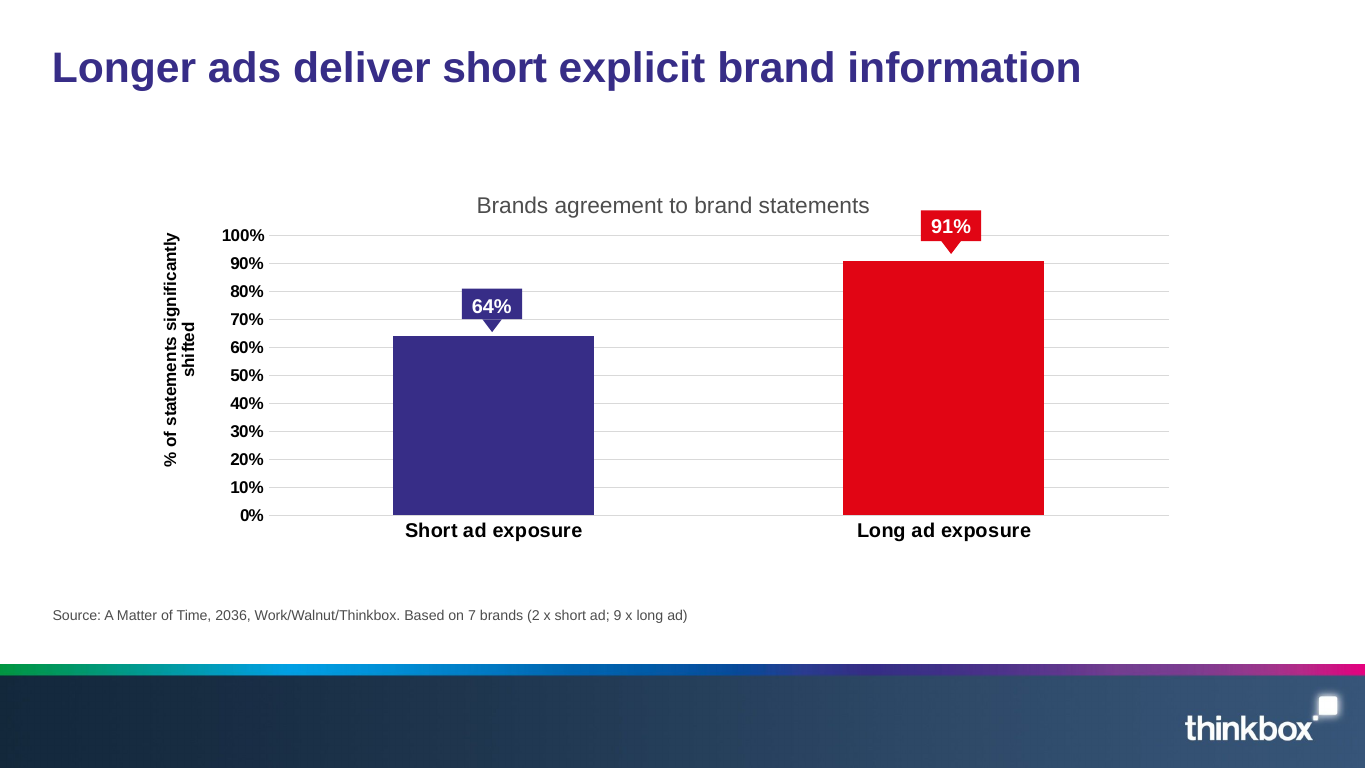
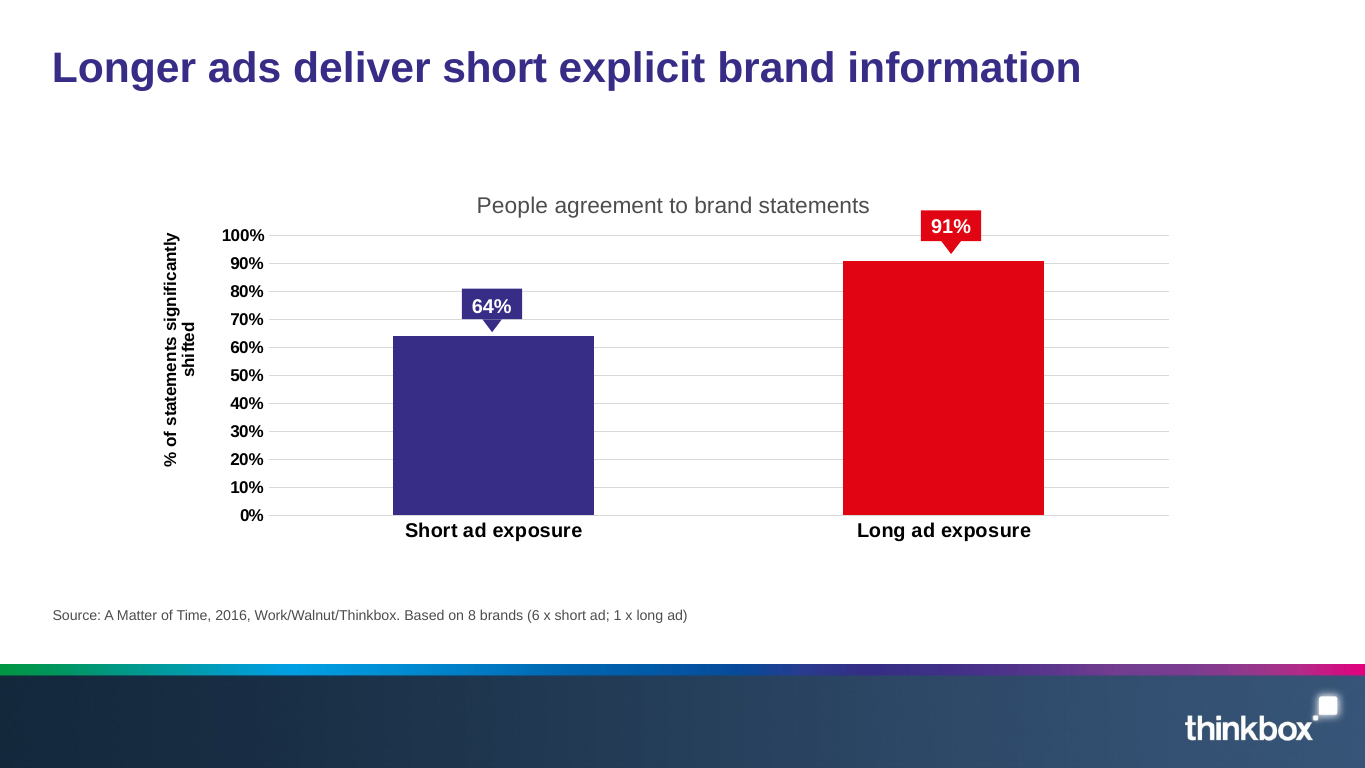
Brands at (512, 205): Brands -> People
2036: 2036 -> 2016
7: 7 -> 8
2: 2 -> 6
9: 9 -> 1
